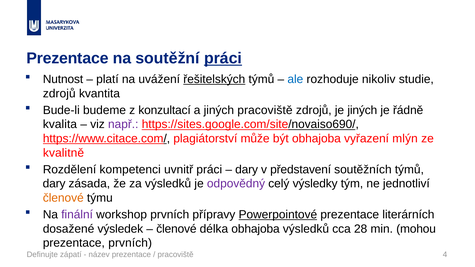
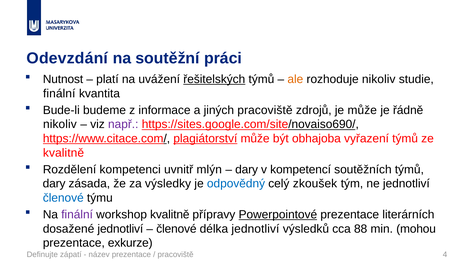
Prezentace at (67, 58): Prezentace -> Odevzdání
práci at (223, 58) underline: present -> none
ale colour: blue -> orange
zdrojů at (59, 94): zdrojů -> finální
konzultací: konzultací -> informace
je jiných: jiných -> může
kvalita at (60, 124): kvalita -> nikoliv
plagiátorství underline: none -> present
vyřazení mlýn: mlýn -> týmů
uvnitř práci: práci -> mlýn
představení: představení -> kompetencí
za výsledků: výsledků -> výsledky
odpovědný colour: purple -> blue
výsledky: výsledky -> zkoušek
členové at (63, 198) colour: orange -> blue
workshop prvních: prvních -> kvalitně
dosažené výsledek: výsledek -> jednotliví
délka obhajoba: obhajoba -> jednotliví
28: 28 -> 88
prezentace prvních: prvních -> exkurze
